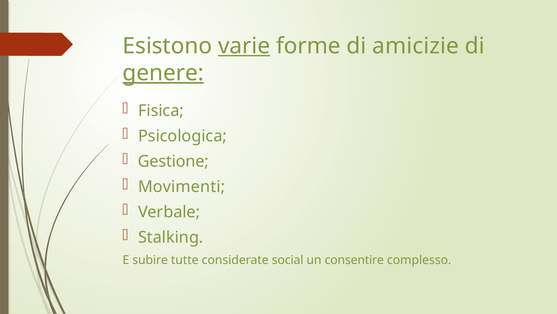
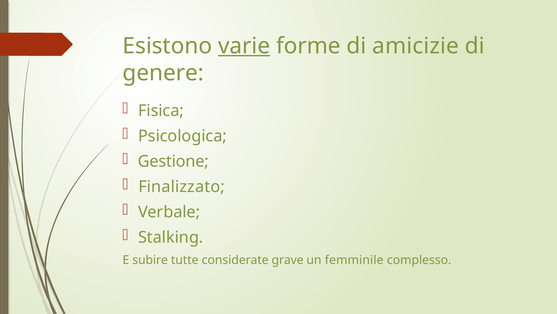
genere underline: present -> none
Movimenti: Movimenti -> Finalizzato
social: social -> grave
consentire: consentire -> femminile
